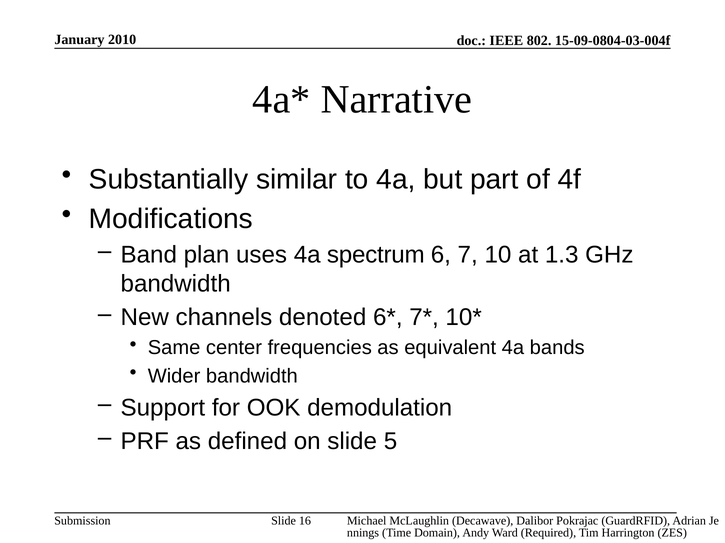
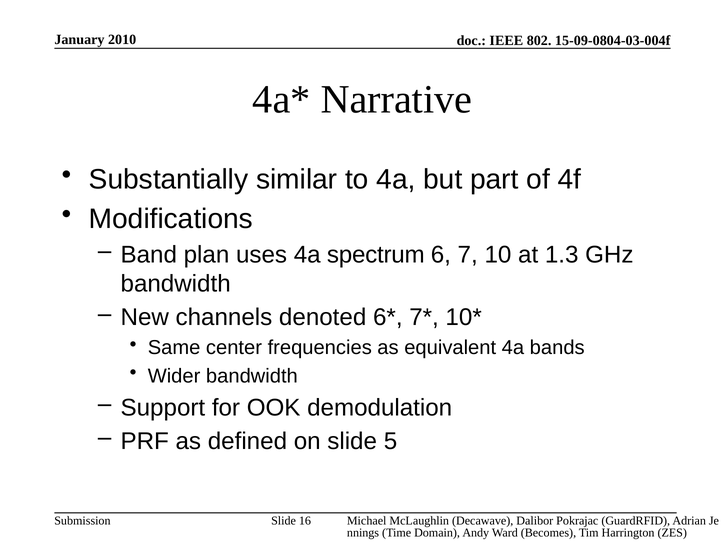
Required: Required -> Becomes
